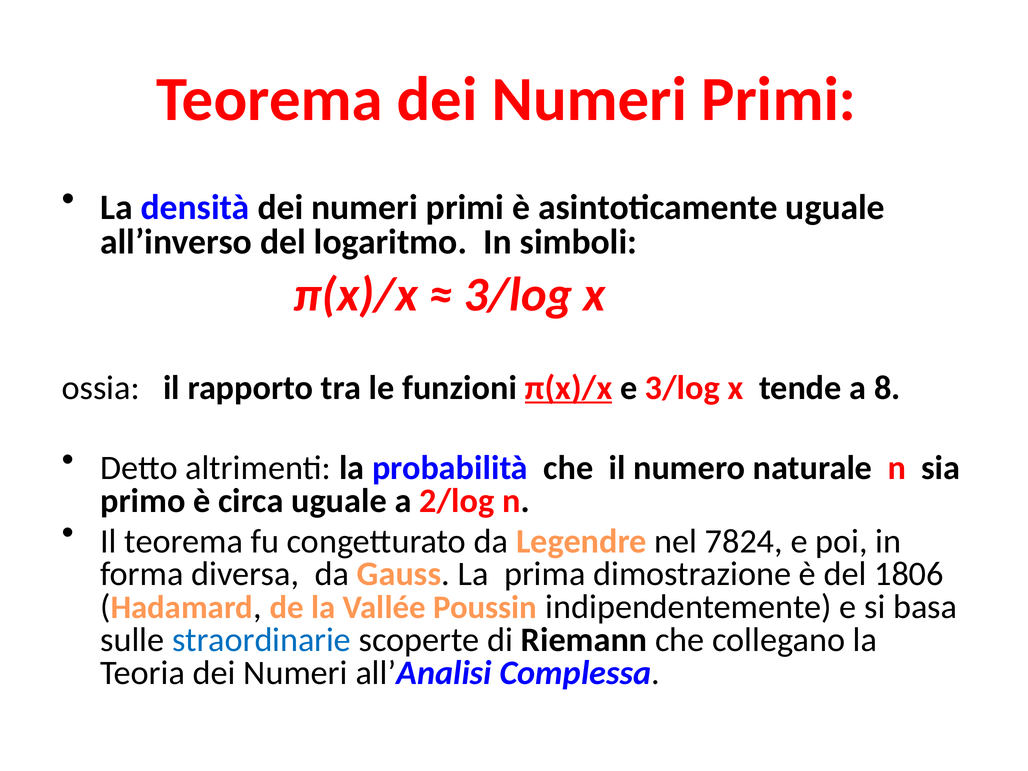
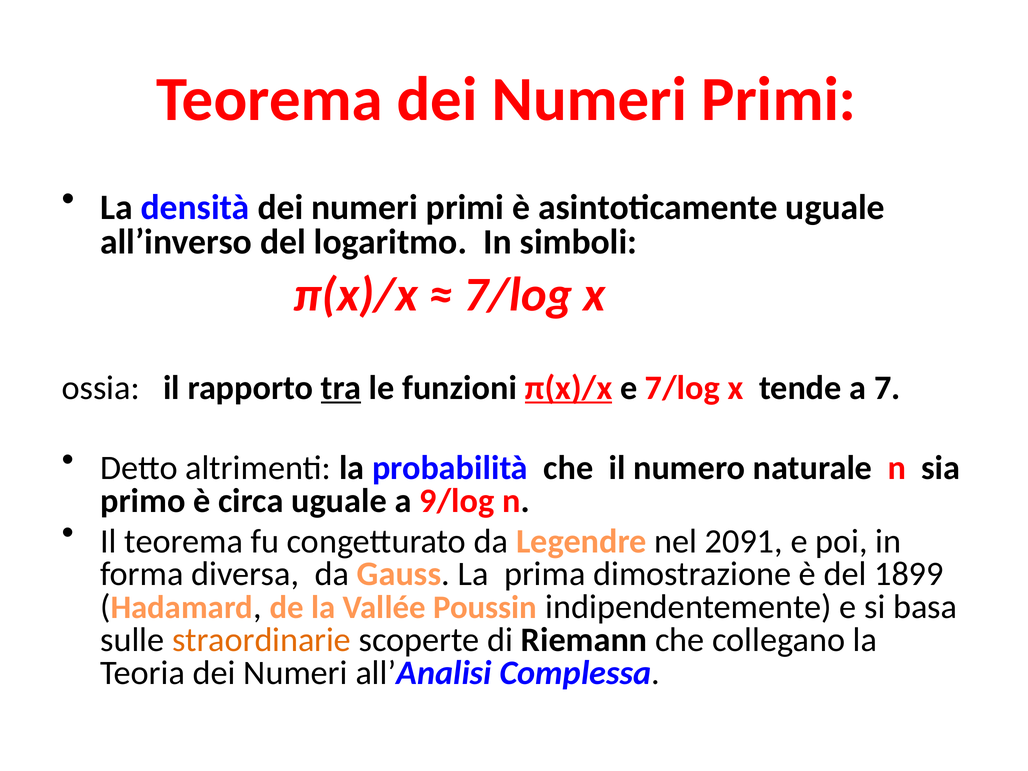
3/log at (518, 294): 3/log -> 7/log
tra underline: none -> present
e 3/log: 3/log -> 7/log
8: 8 -> 7
2/log: 2/log -> 9/log
7824: 7824 -> 2091
1806: 1806 -> 1899
straordinarie colour: blue -> orange
